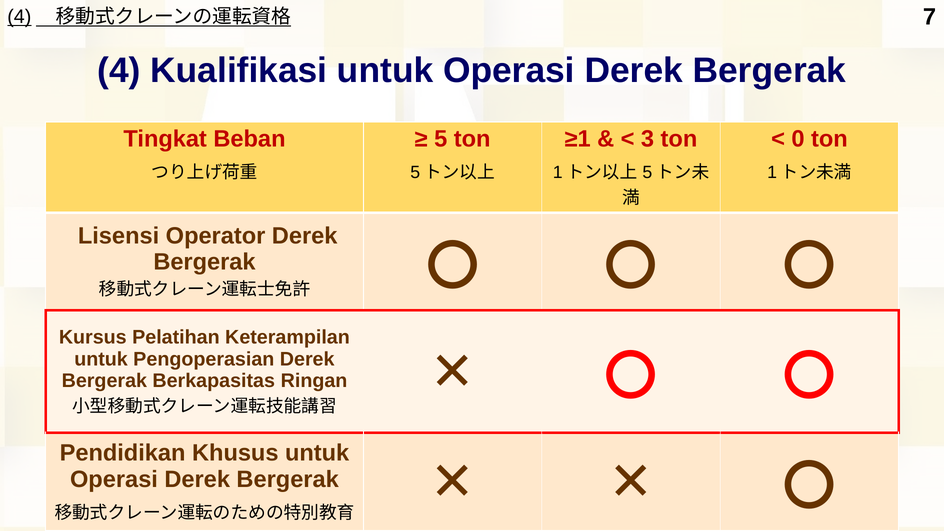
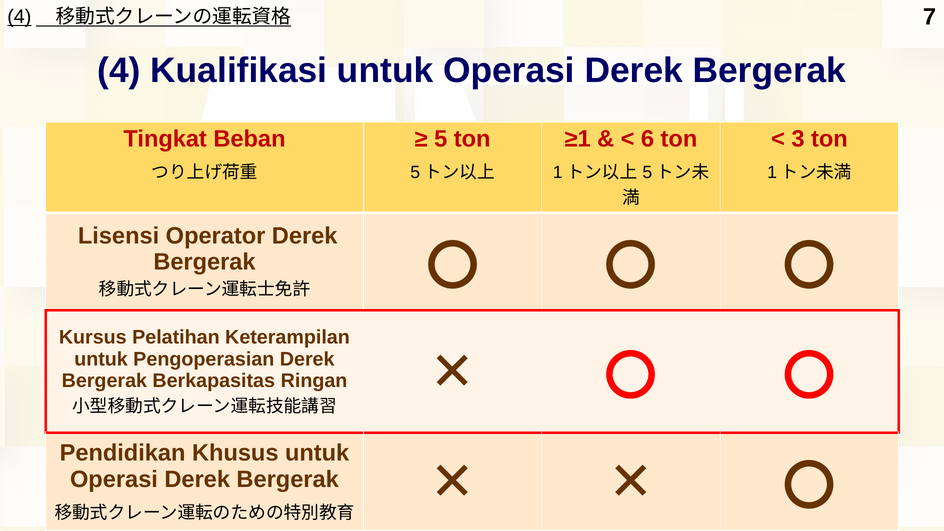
3: 3 -> 6
0: 0 -> 3
